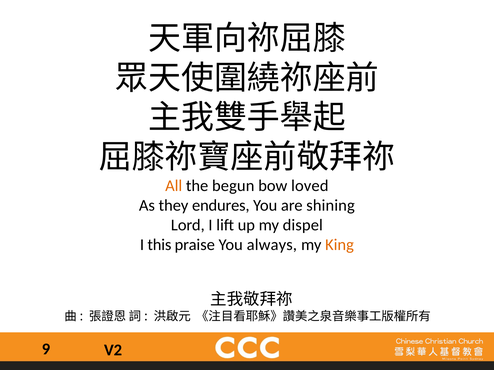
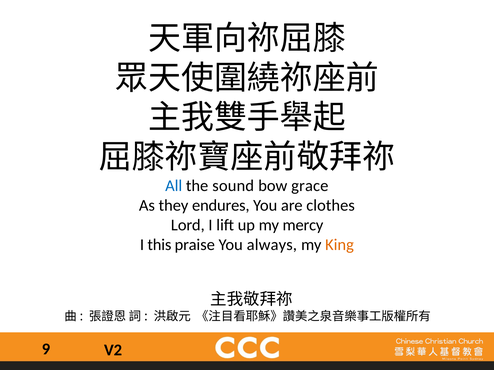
All colour: orange -> blue
begun: begun -> sound
loved: loved -> grace
shining: shining -> clothes
dispel: dispel -> mercy
